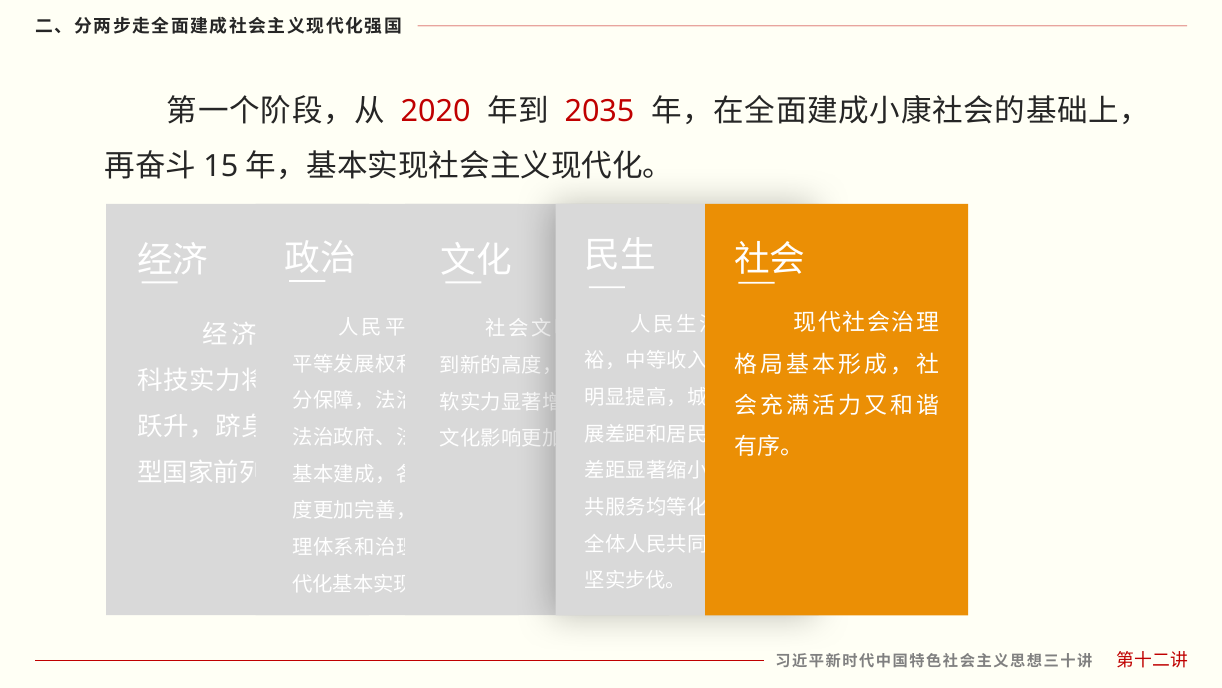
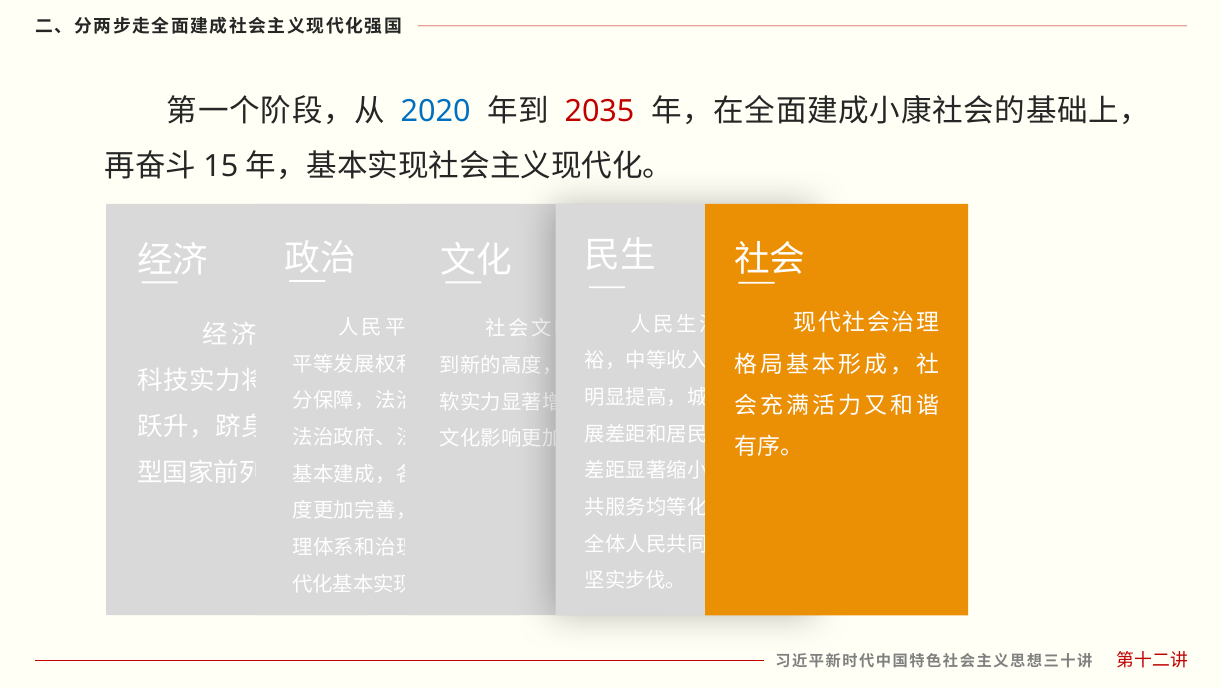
2020 colour: red -> blue
